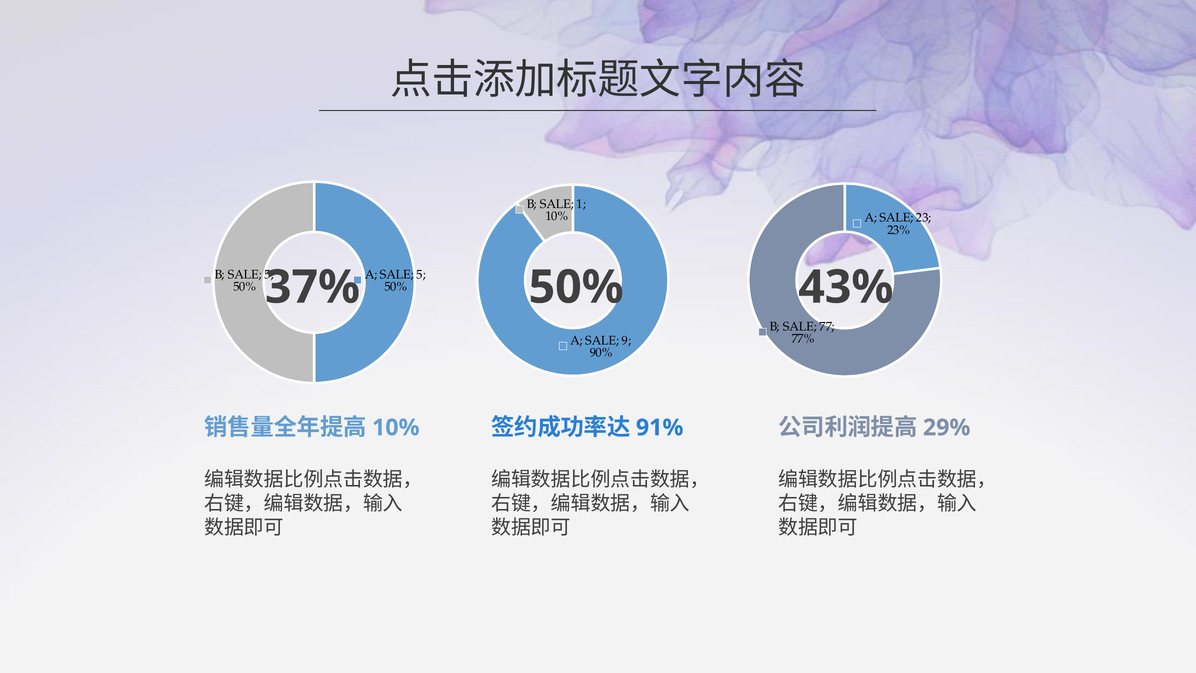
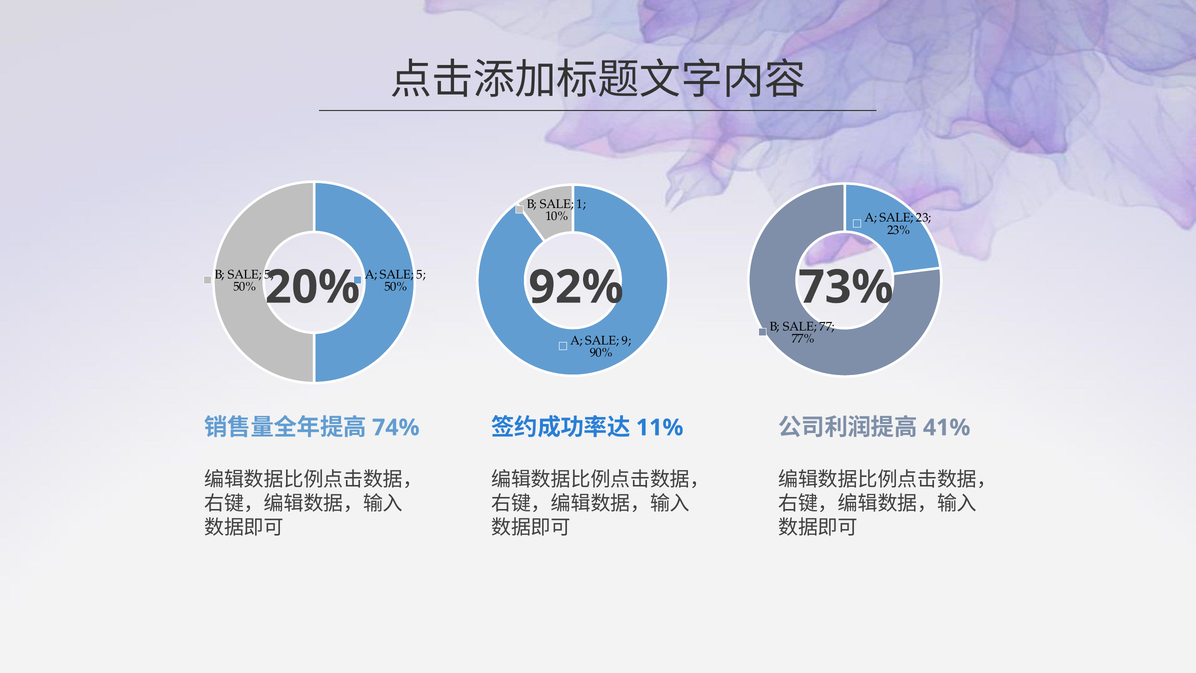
50% at (576, 287): 50% -> 92%
43%: 43% -> 73%
37%: 37% -> 20%
10% at (396, 427): 10% -> 74%
91%: 91% -> 11%
29%: 29% -> 41%
